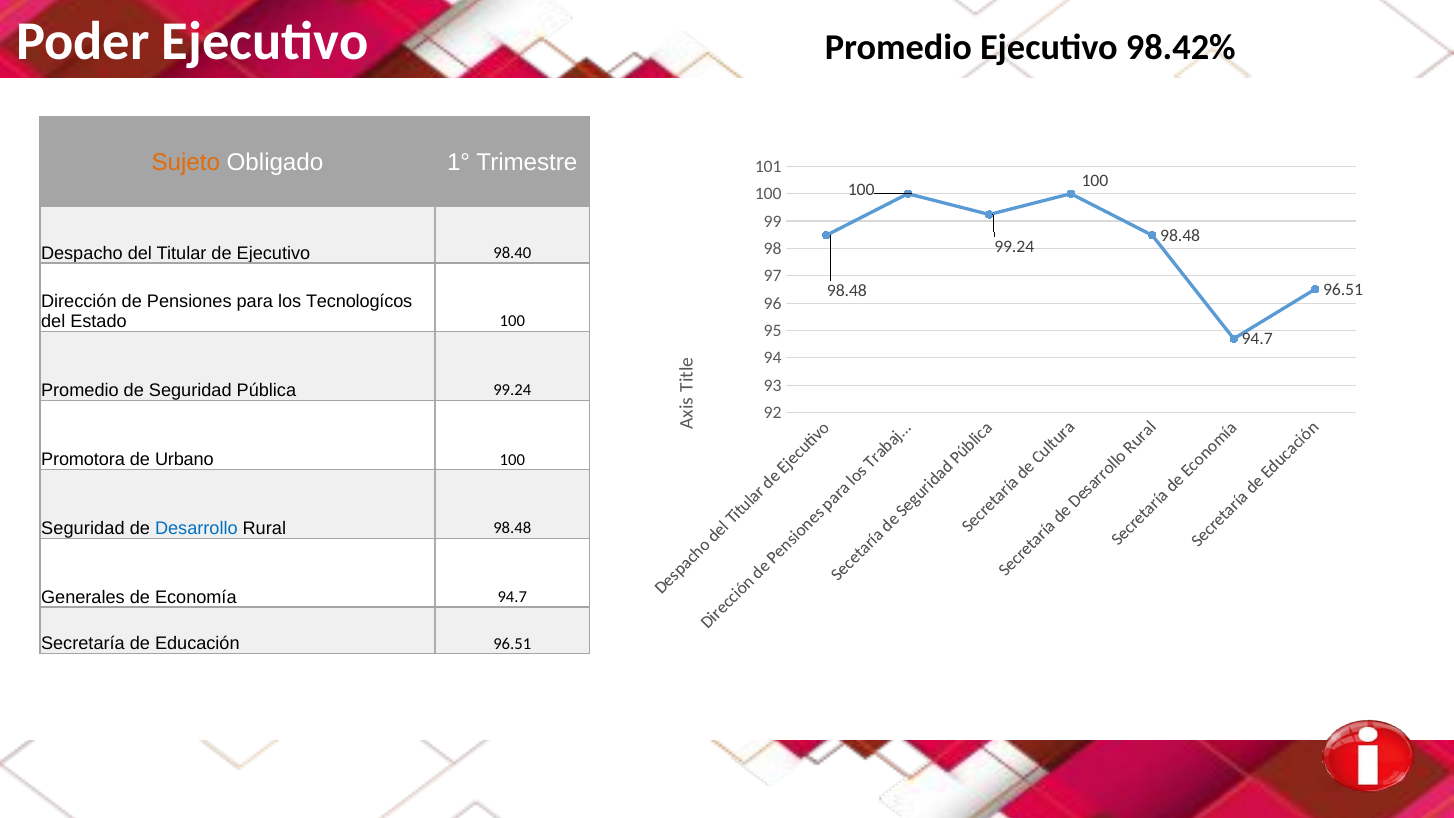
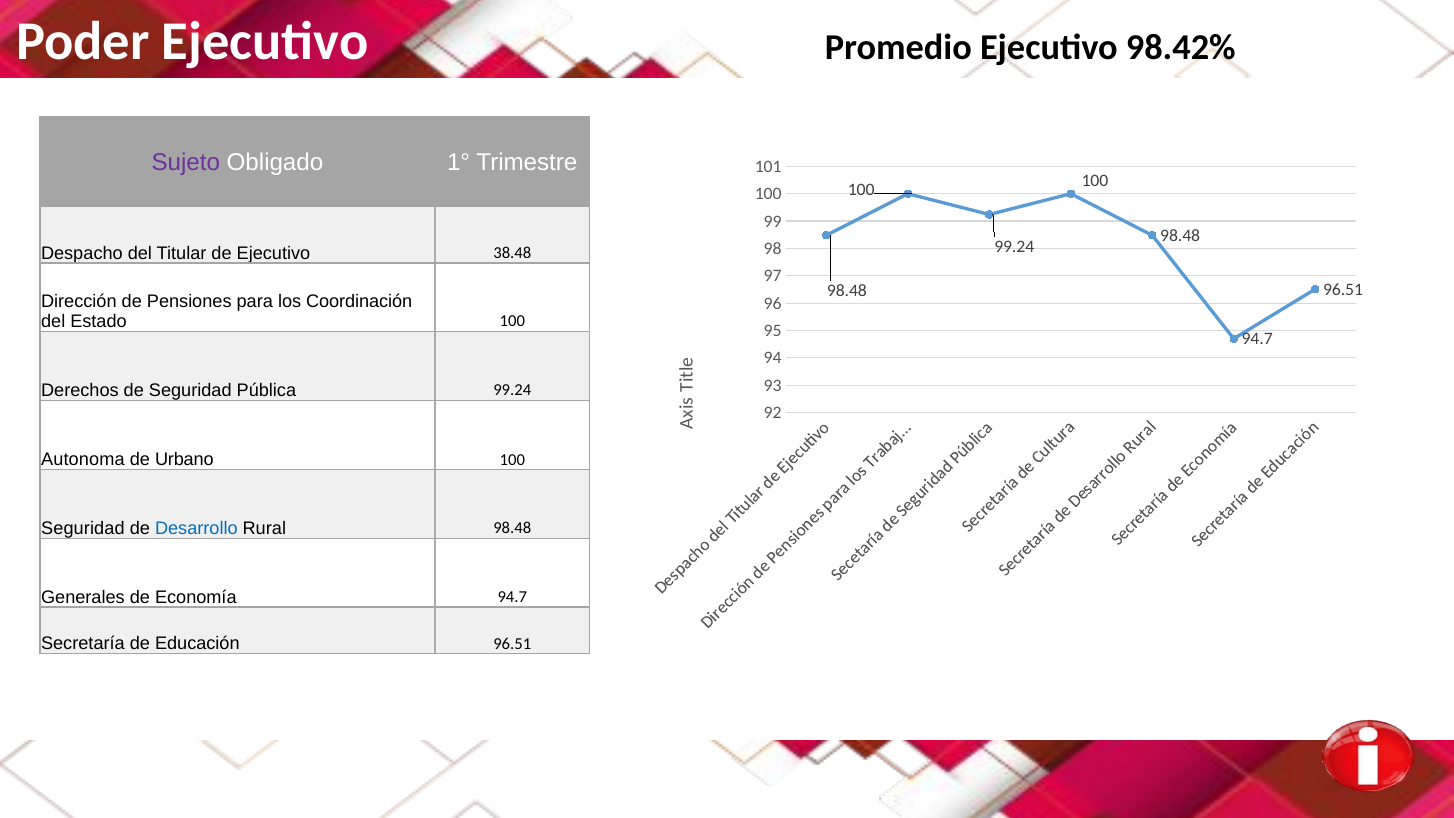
Sujeto colour: orange -> purple
98.40: 98.40 -> 38.48
Tecnologícos: Tecnologícos -> Coordinación
Promedio at (80, 390): Promedio -> Derechos
Promotora: Promotora -> Autonoma
